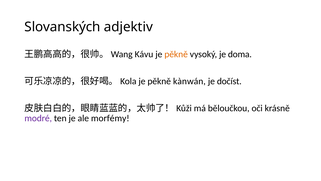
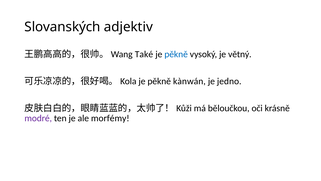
Kávu: Kávu -> Také
pěkně at (176, 54) colour: orange -> blue
doma: doma -> větný
dočíst: dočíst -> jedno
